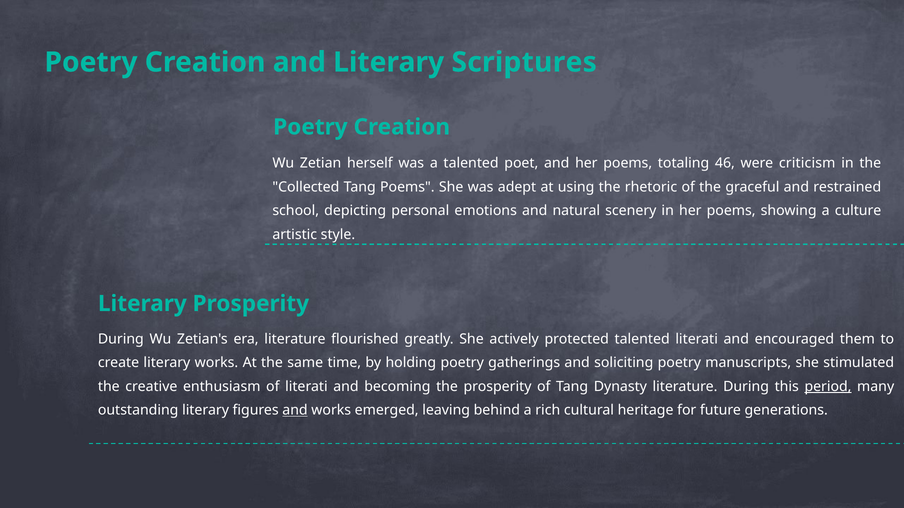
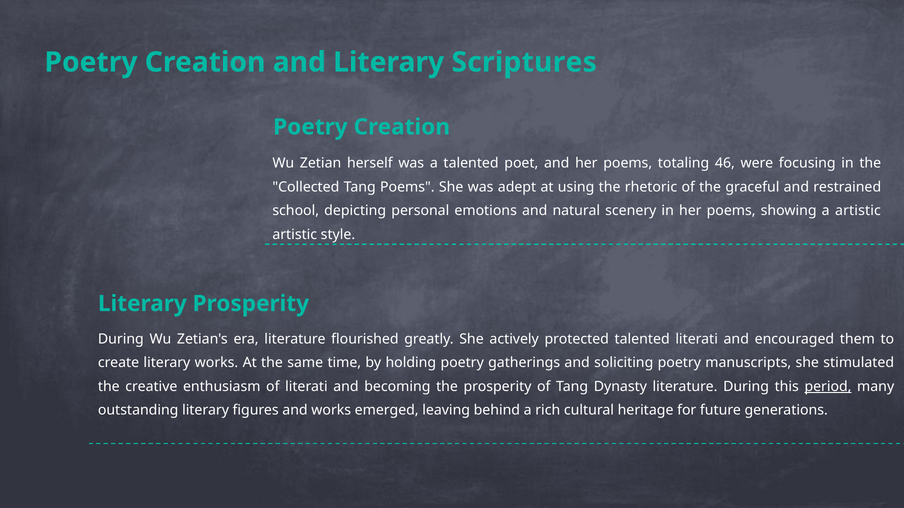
criticism: criticism -> focusing
a culture: culture -> artistic
and at (295, 411) underline: present -> none
